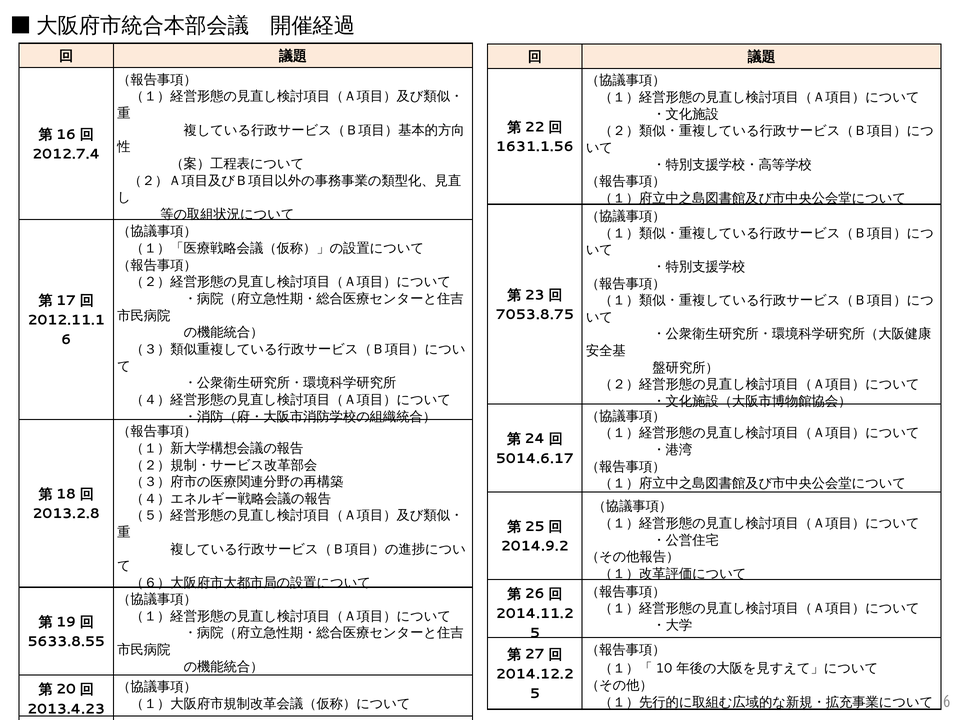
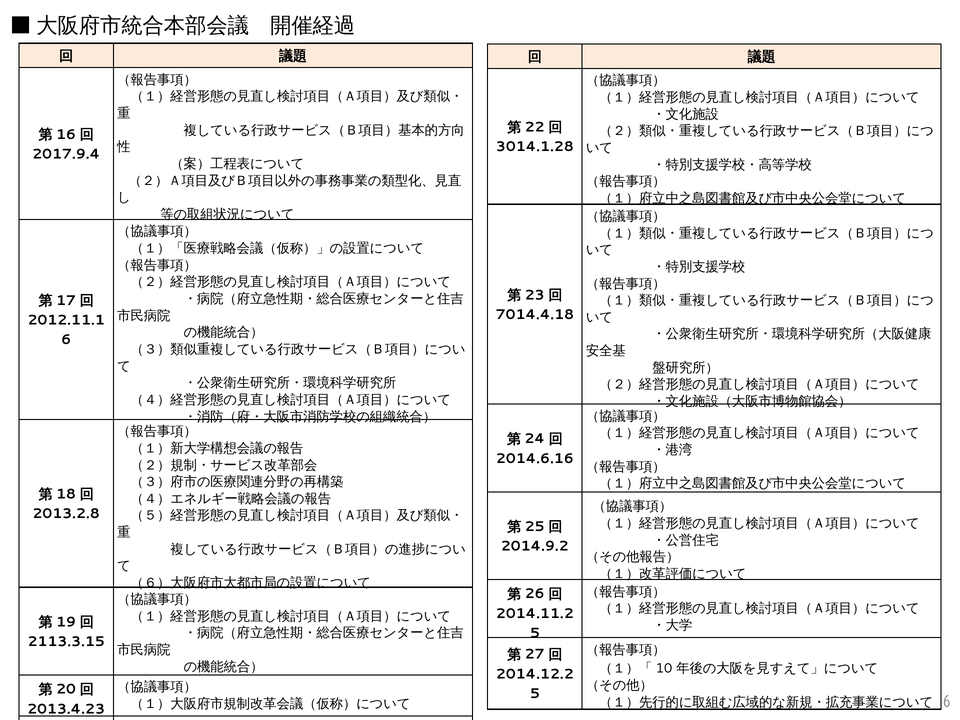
1631.1.56: 1631.1.56 -> 3014.1.28
2012.7.4: 2012.7.4 -> 2017.9.4
7053.8.75: 7053.8.75 -> 7014.4.18
5014.6.17: 5014.6.17 -> 2014.6.16
5633.8.55: 5633.8.55 -> 2113.3.15
